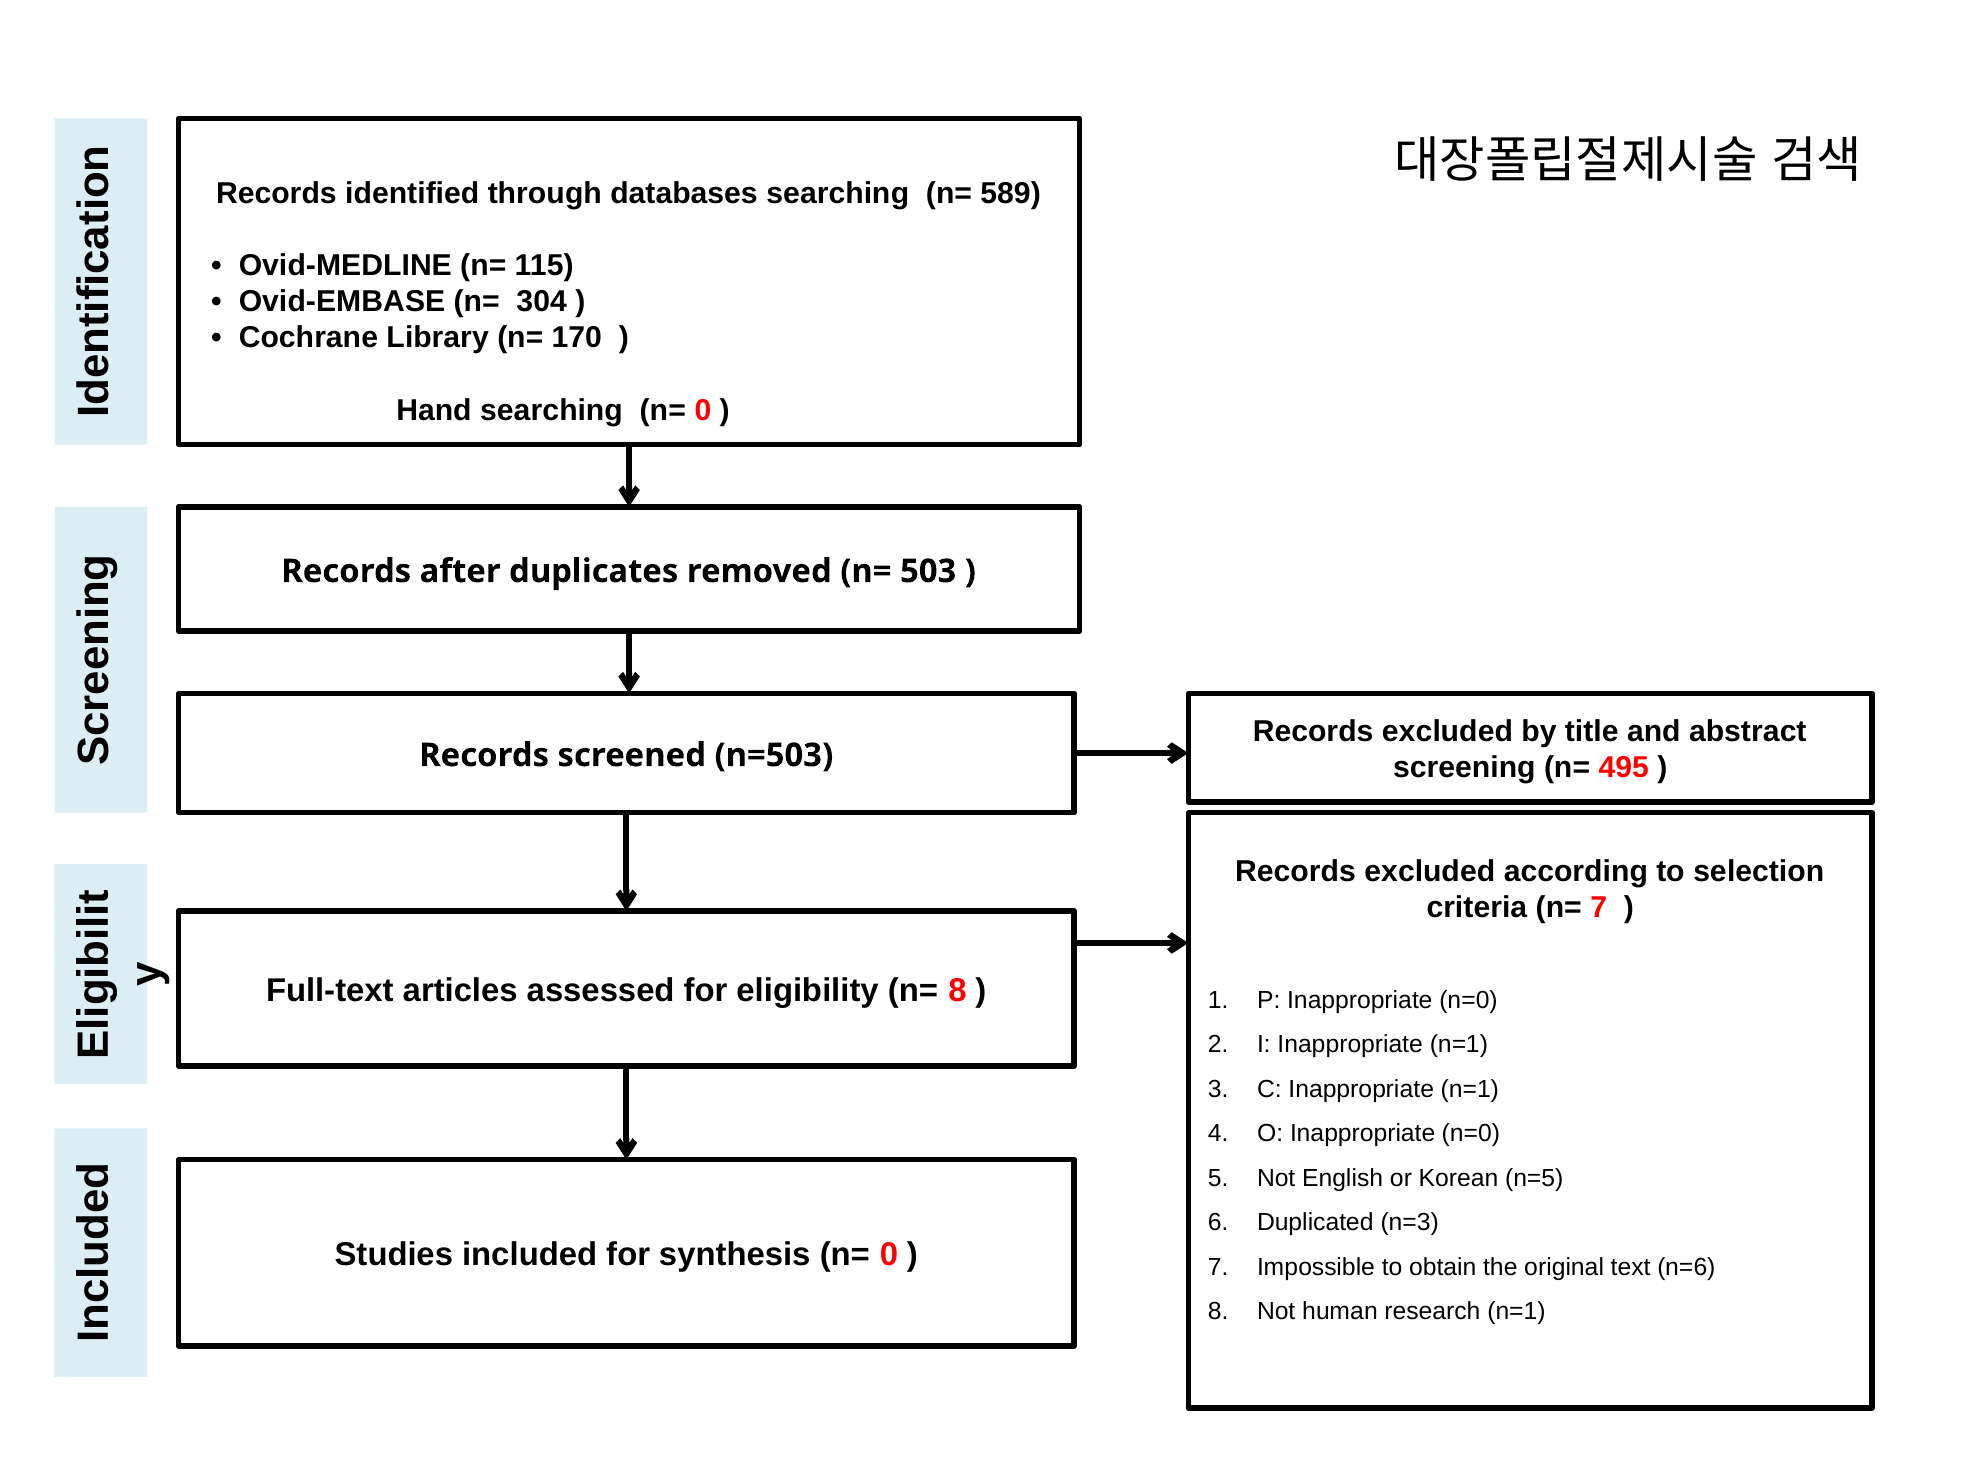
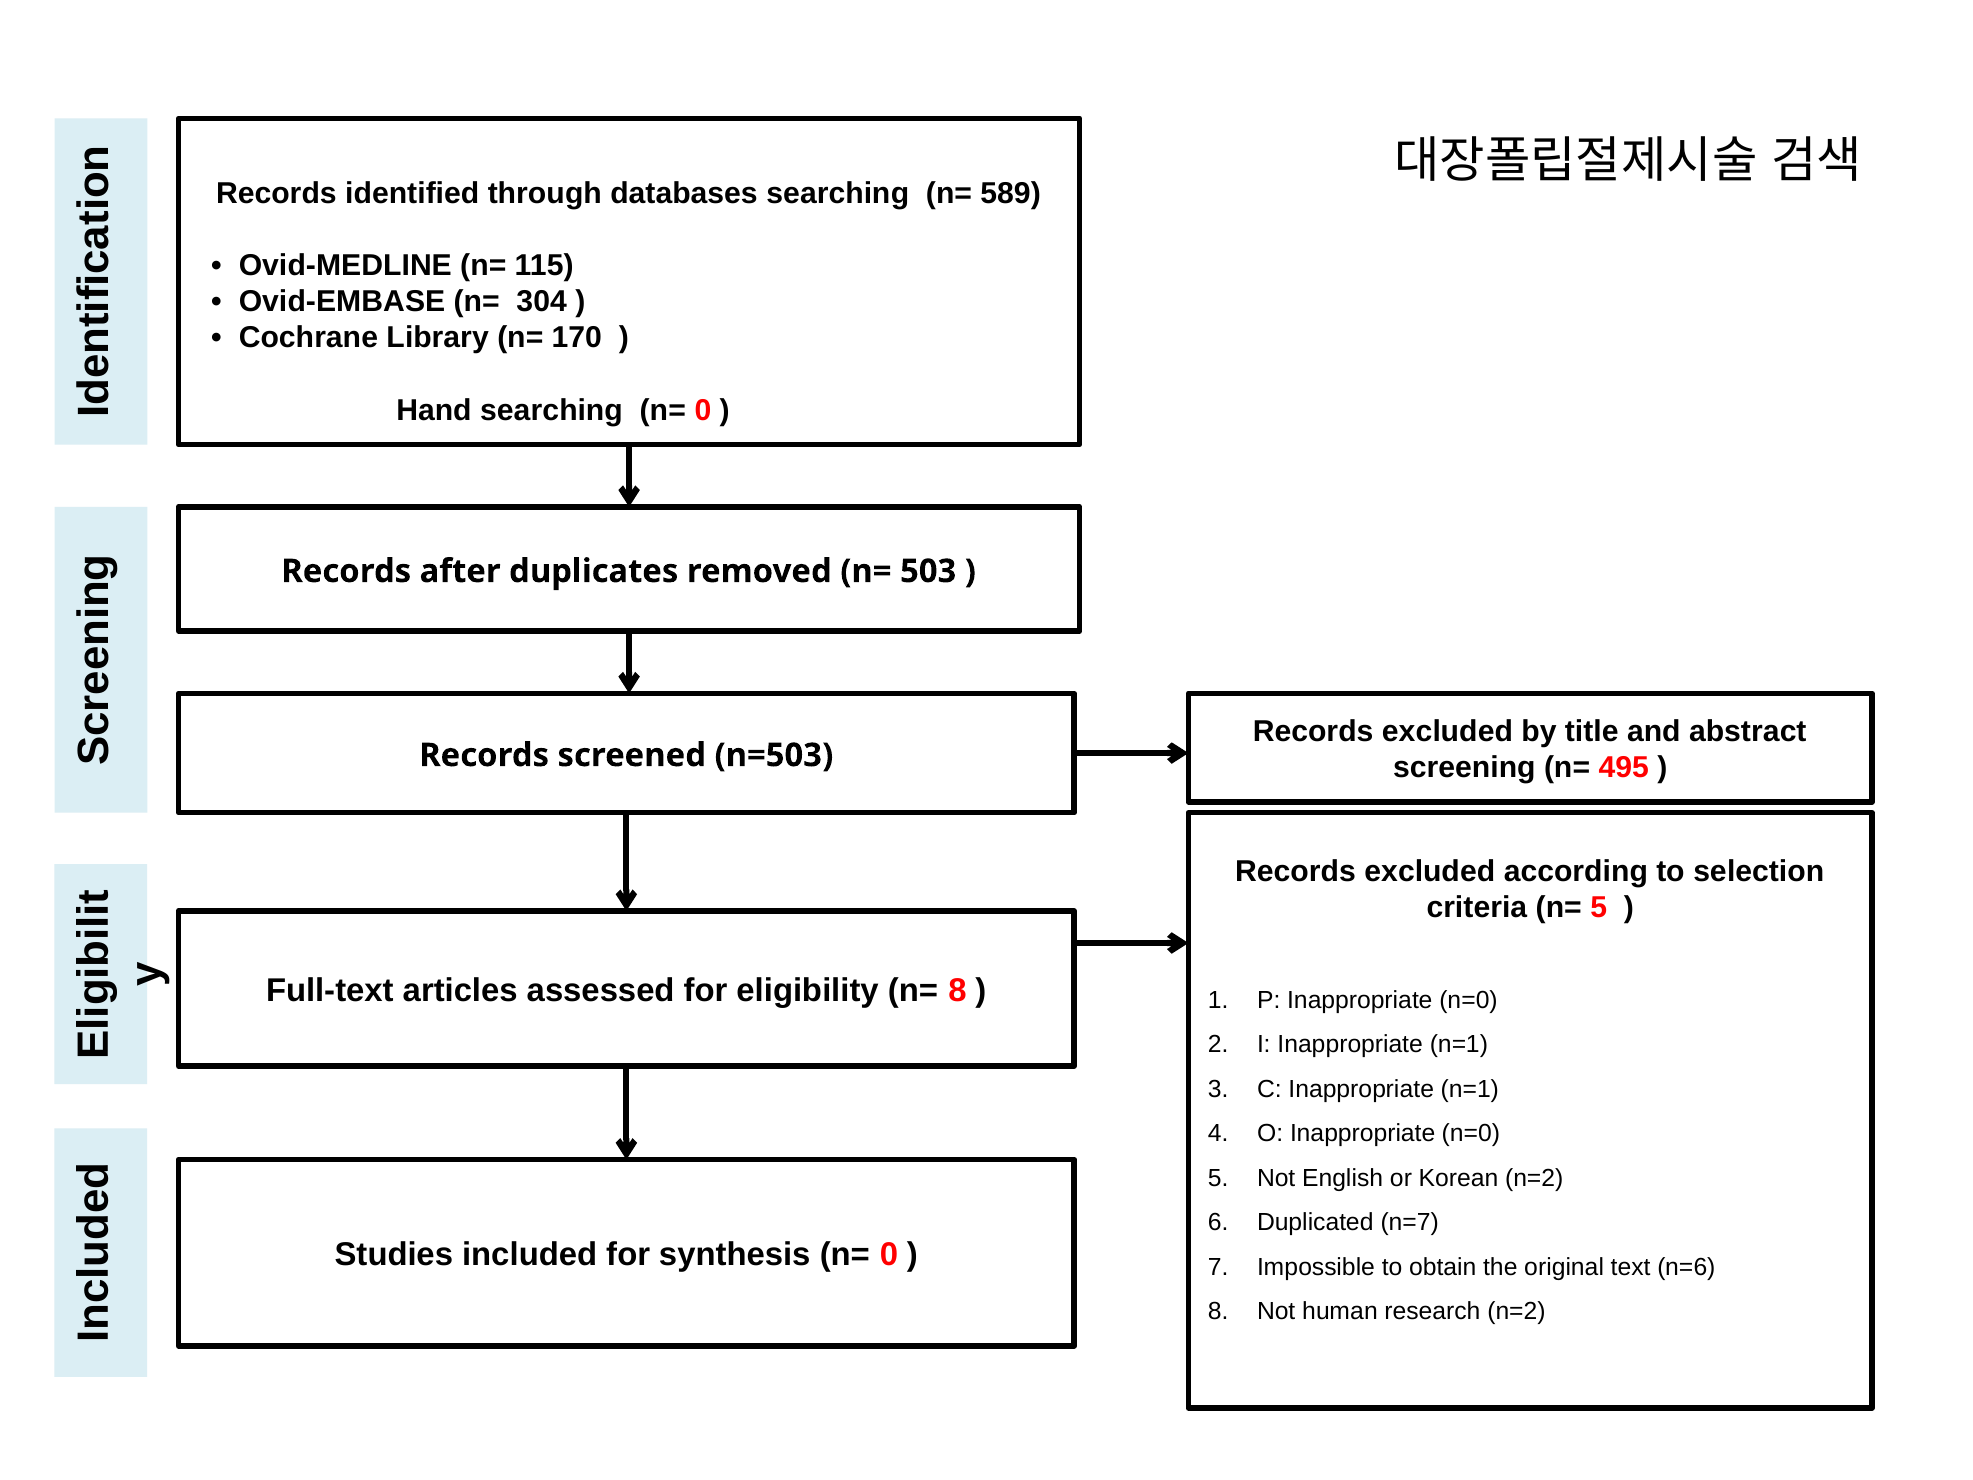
n= 7: 7 -> 5
Korean n=5: n=5 -> n=2
n=3: n=3 -> n=7
research n=1: n=1 -> n=2
